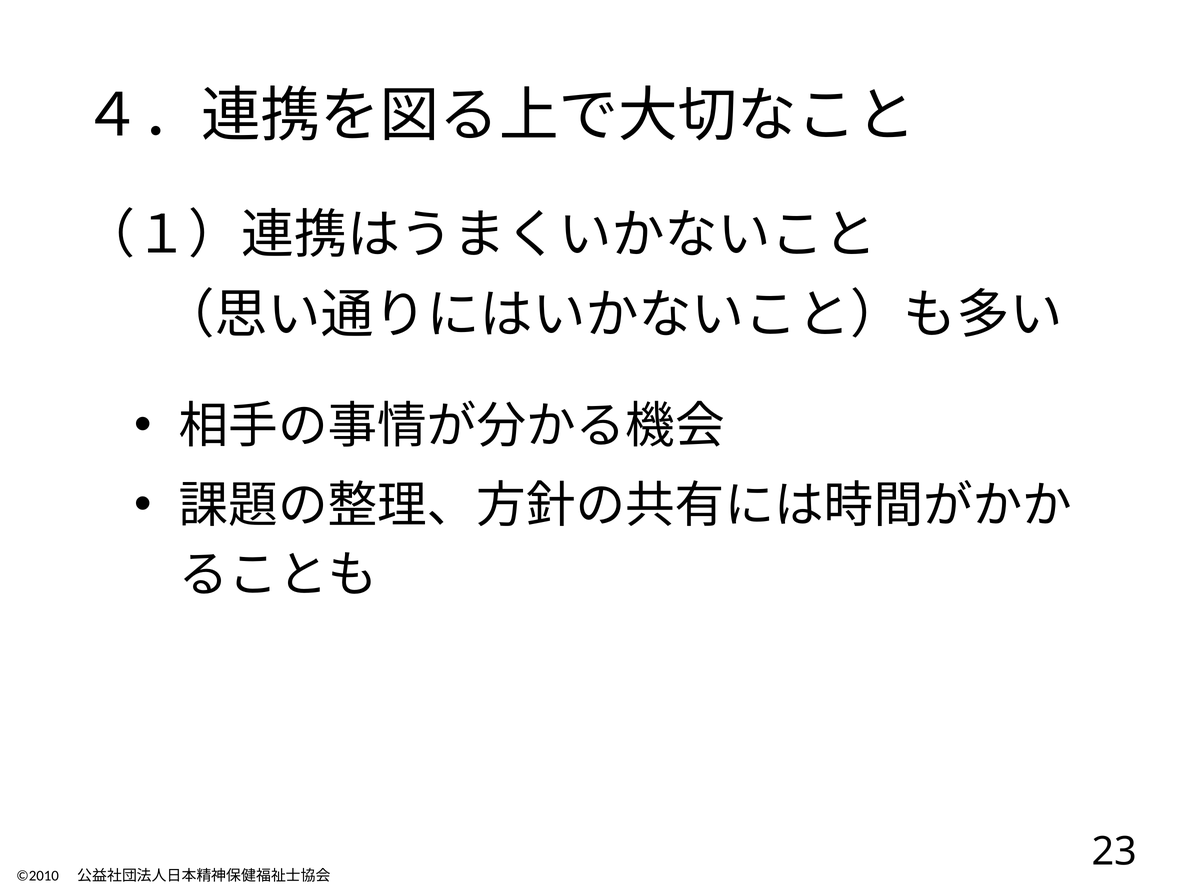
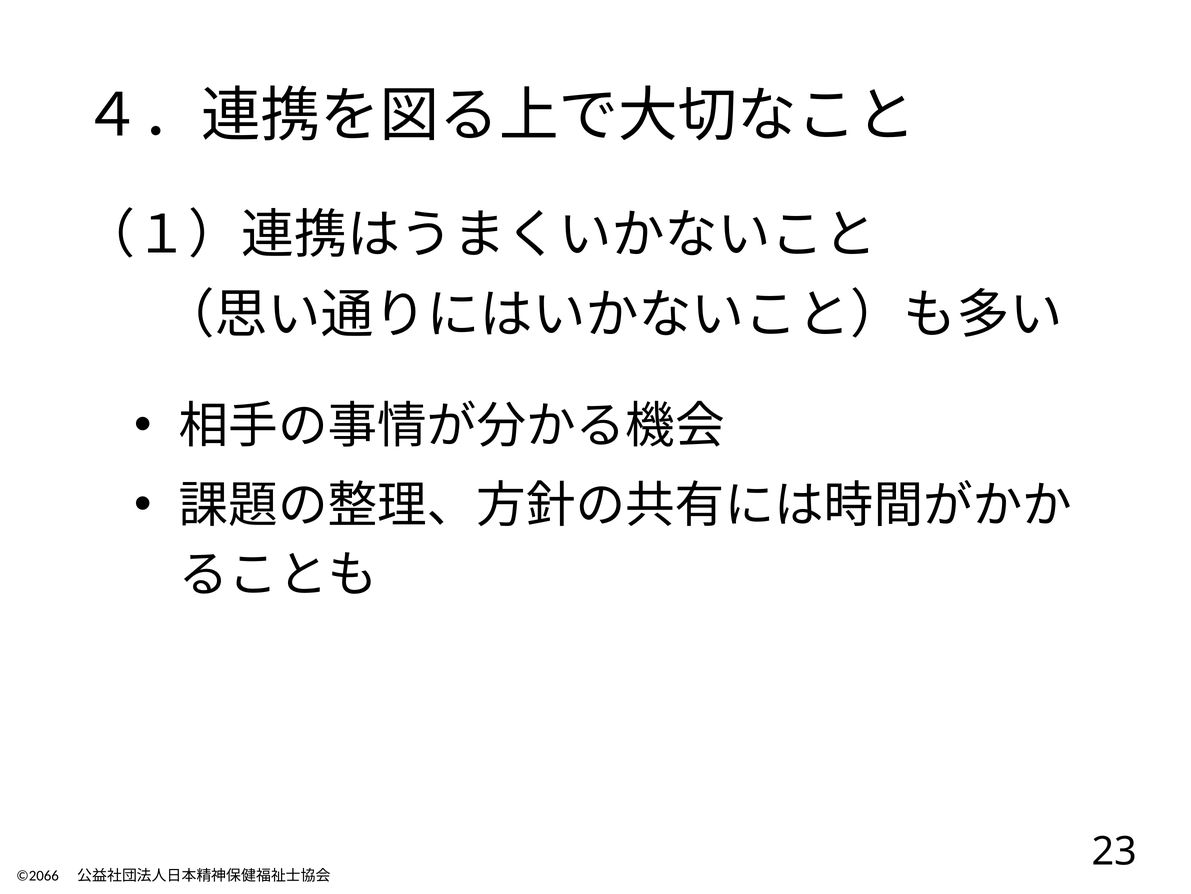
©2010: ©2010 -> ©2066
